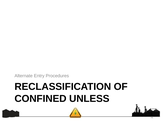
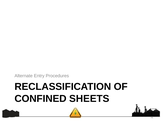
UNLESS: UNLESS -> SHEETS
